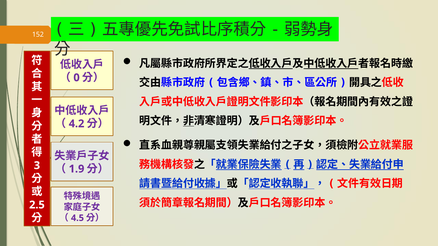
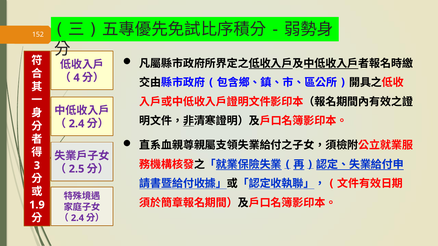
0: 0 -> 4
4.2 at (77, 124): 4.2 -> 2.4
1.9: 1.9 -> 2.5
2.5: 2.5 -> 1.9
4.5 at (77, 218): 4.5 -> 2.4
